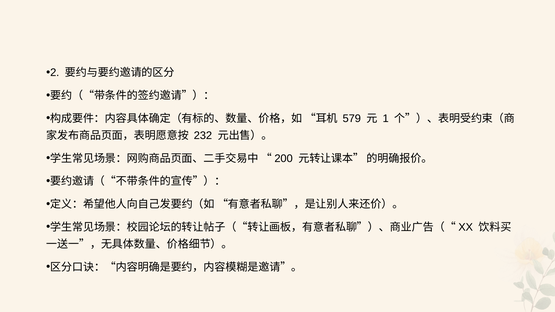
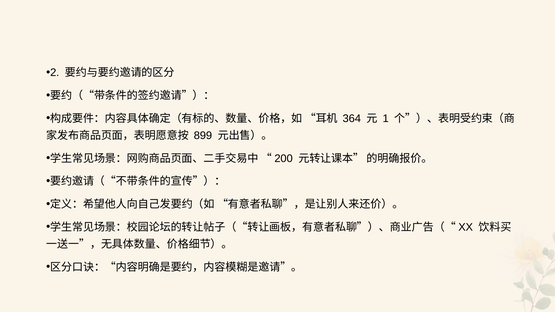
579: 579 -> 364
232: 232 -> 899
